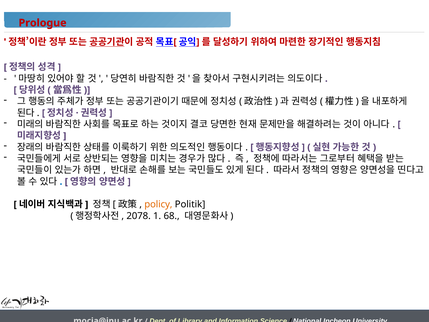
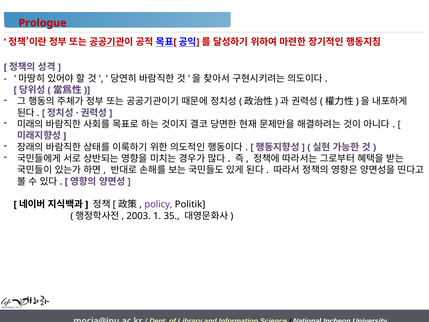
policy colour: orange -> purple
2078: 2078 -> 2003
68: 68 -> 35
